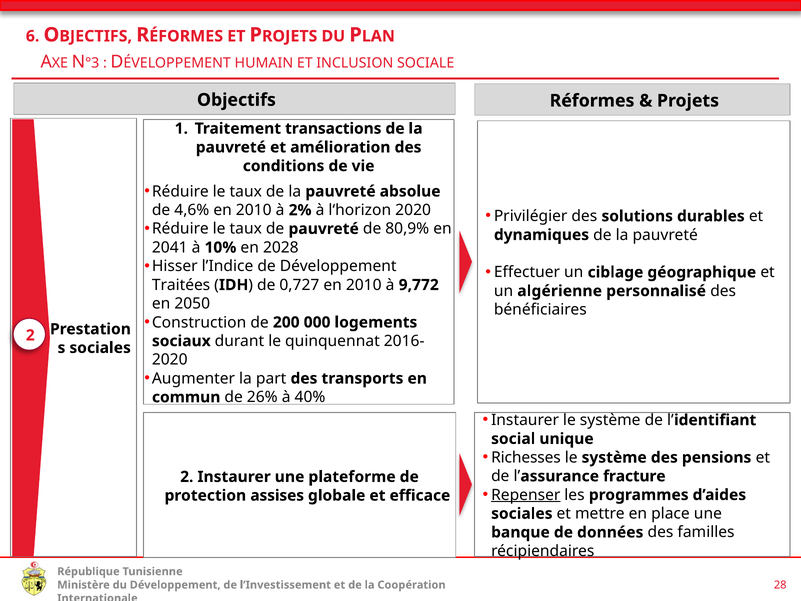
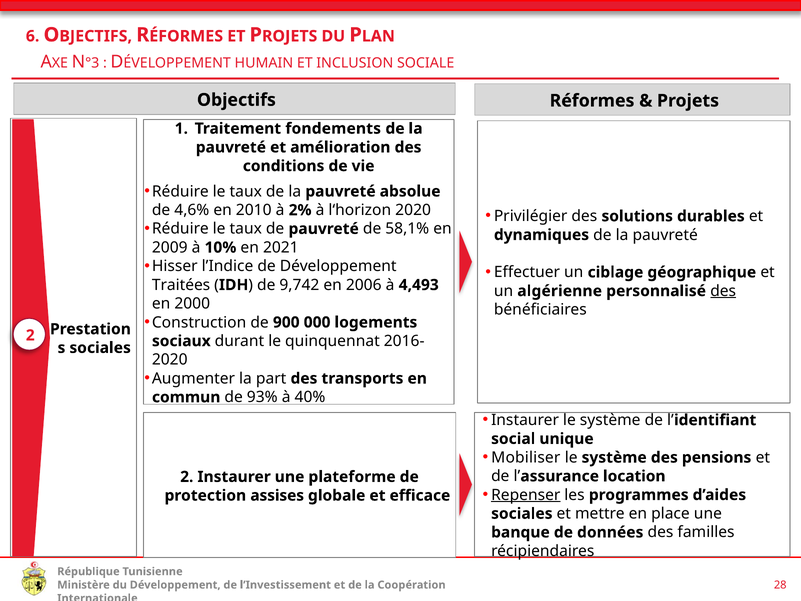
transactions: transactions -> fondements
80,9%: 80,9% -> 58,1%
2041: 2041 -> 2009
2028: 2028 -> 2021
0,727: 0,727 -> 9,742
2010 at (364, 285): 2010 -> 2006
9,772: 9,772 -> 4,493
des at (723, 291) underline: none -> present
2050: 2050 -> 2000
200: 200 -> 900
26%: 26% -> 93%
Richesses: Richesses -> Mobiliser
fracture: fracture -> location
